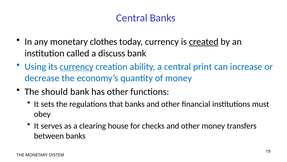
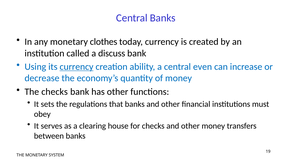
created underline: present -> none
print: print -> even
The should: should -> checks
